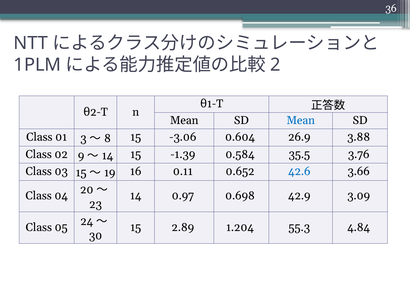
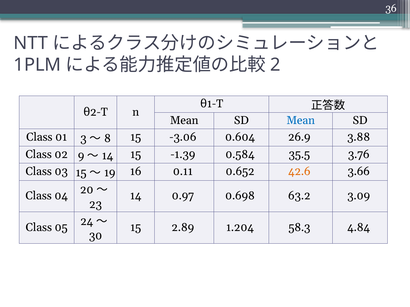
42.6 colour: blue -> orange
42.9: 42.9 -> 63.2
55.3: 55.3 -> 58.3
